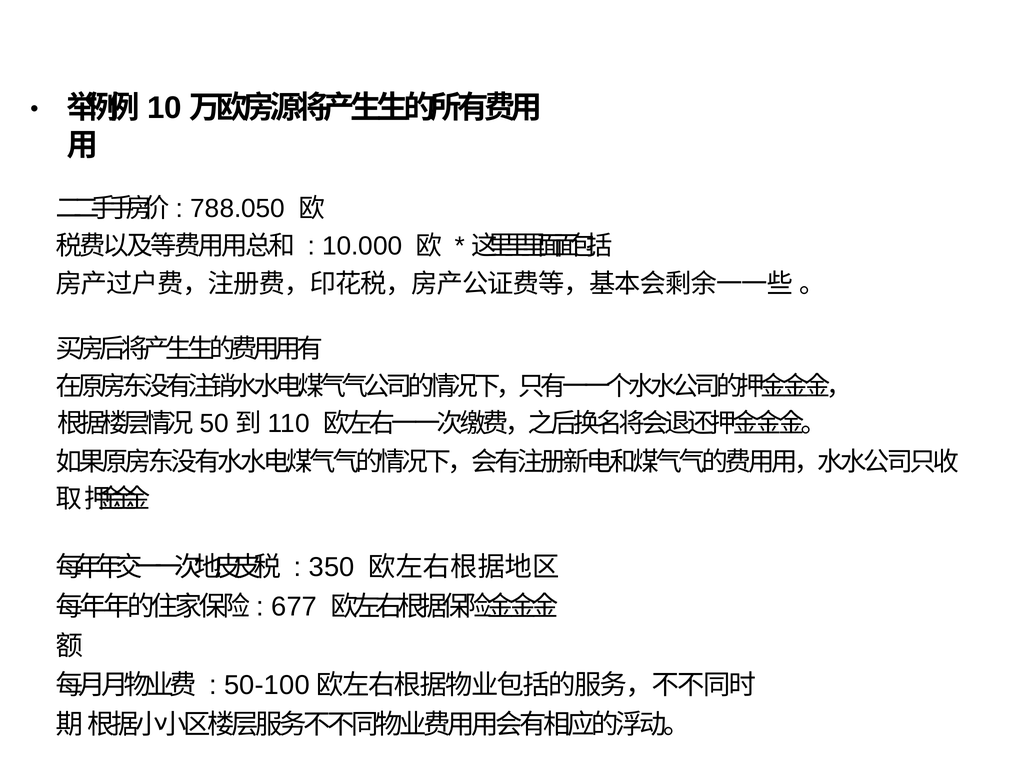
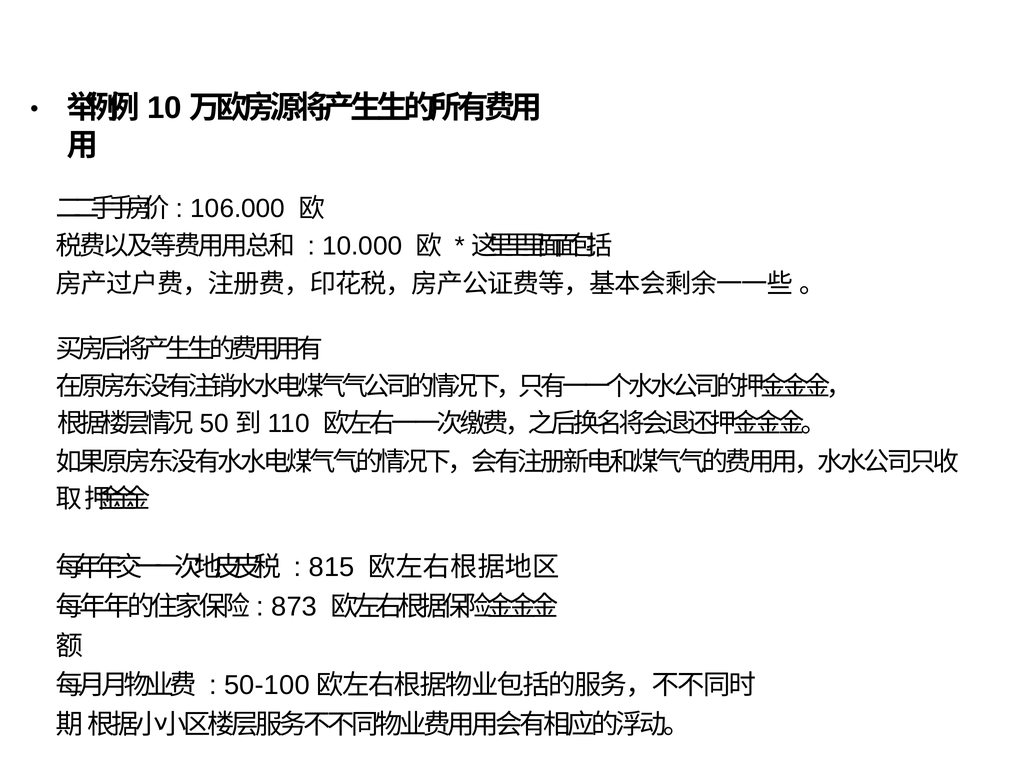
788.050: 788.050 -> 106.000
350: 350 -> 815
677: 677 -> 873
